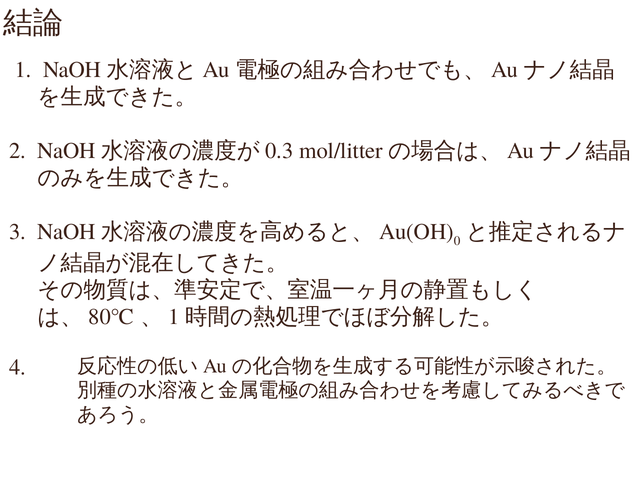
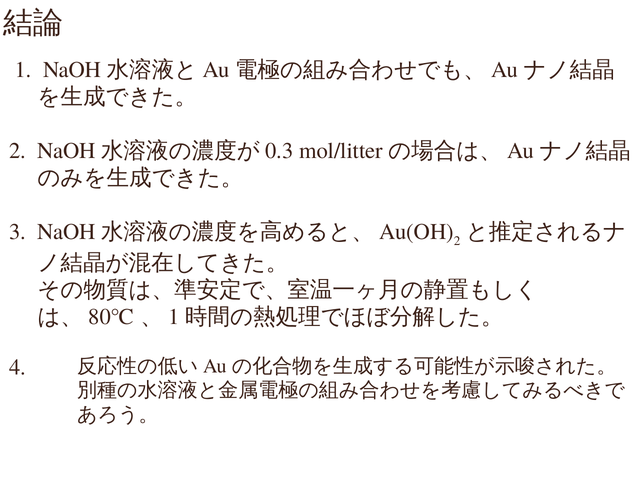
0 at (457, 241): 0 -> 2
